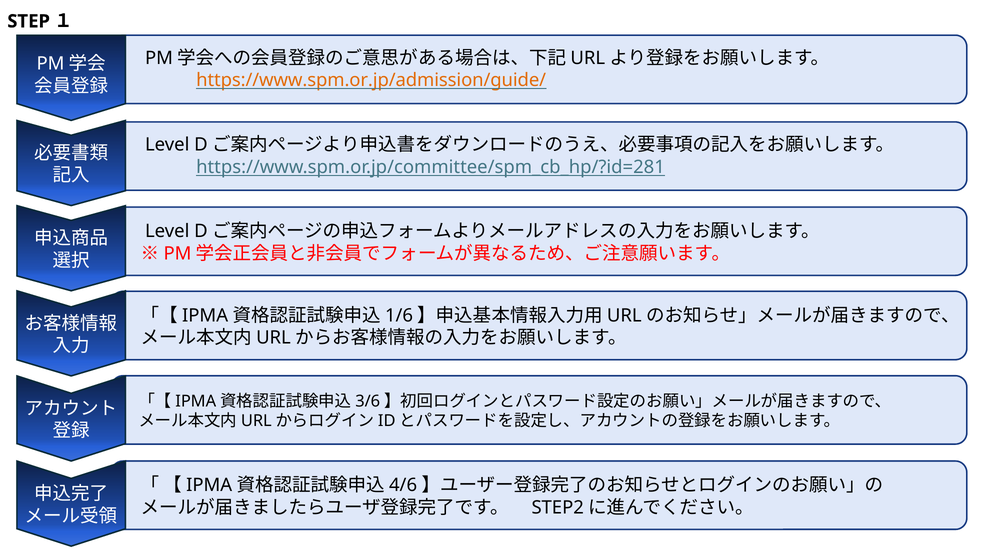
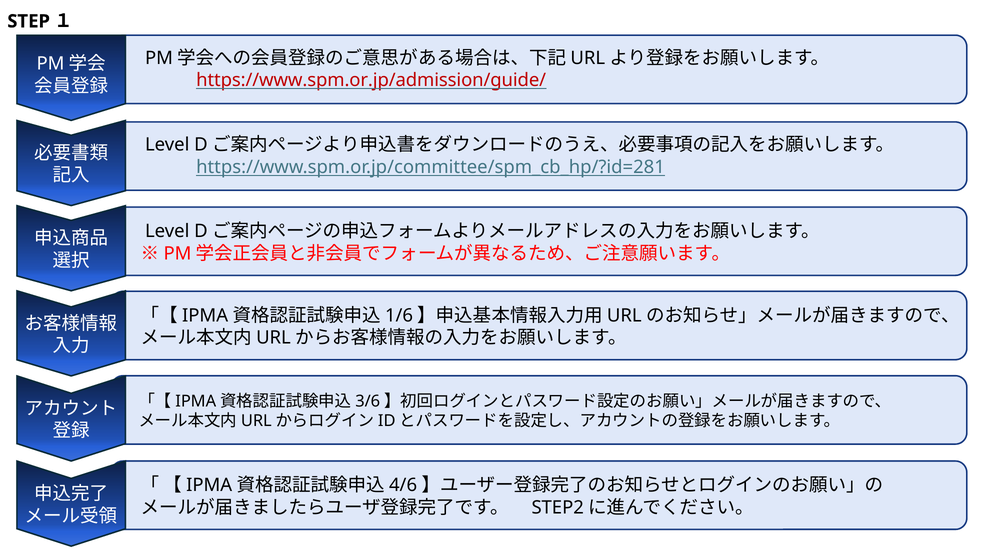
https://www.spm.or.jp/admission/guide/ colour: orange -> red
